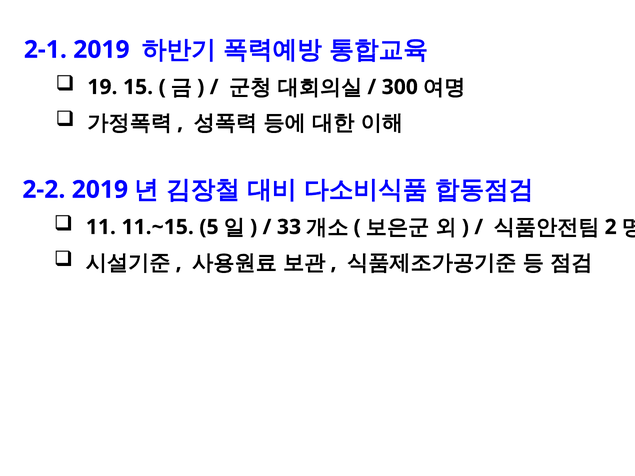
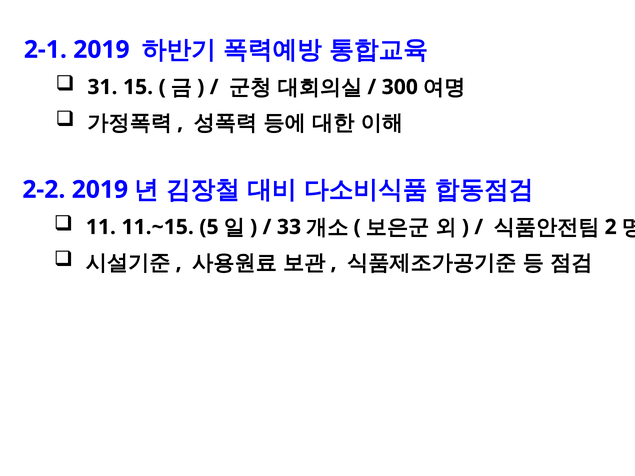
19: 19 -> 31
